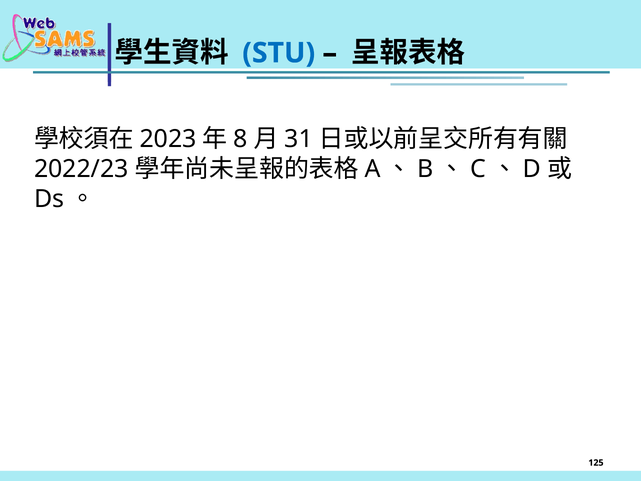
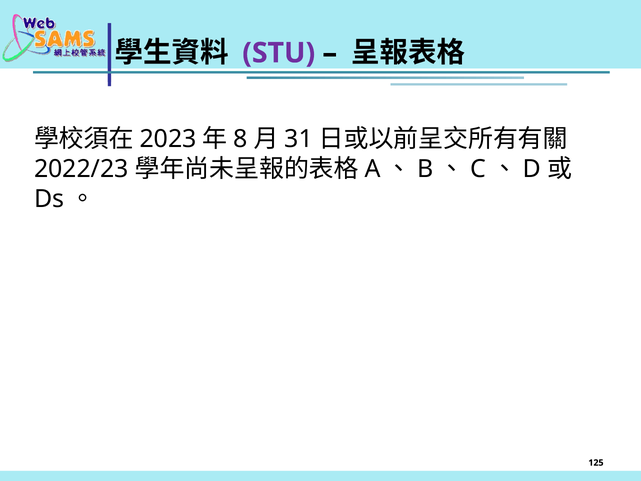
STU colour: blue -> purple
